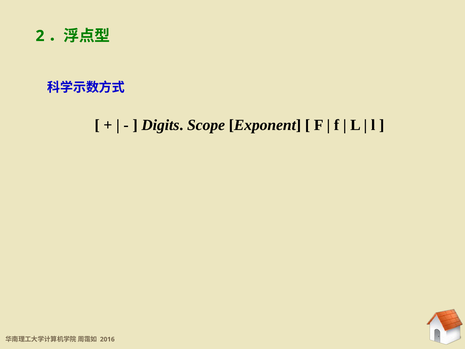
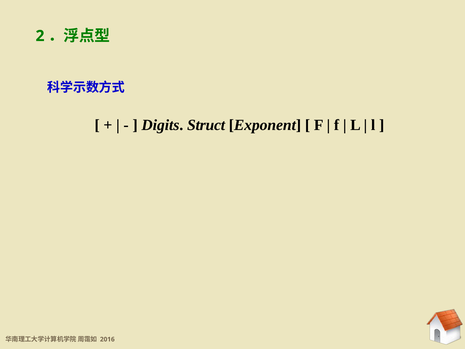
Scope: Scope -> Struct
